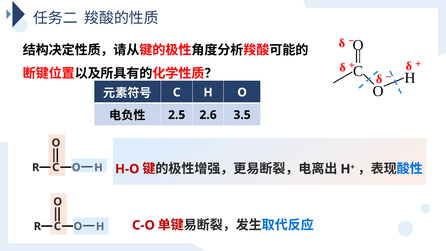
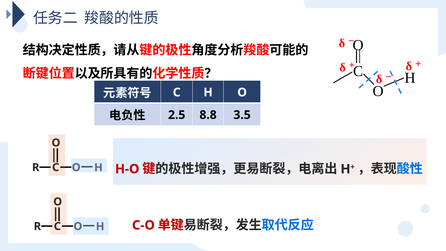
2.6: 2.6 -> 8.8
